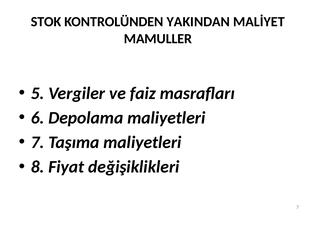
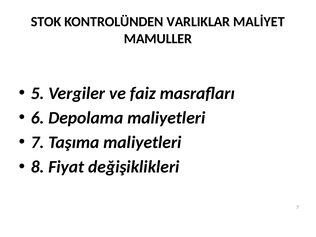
YAKINDAN: YAKINDAN -> VARLIKLAR
